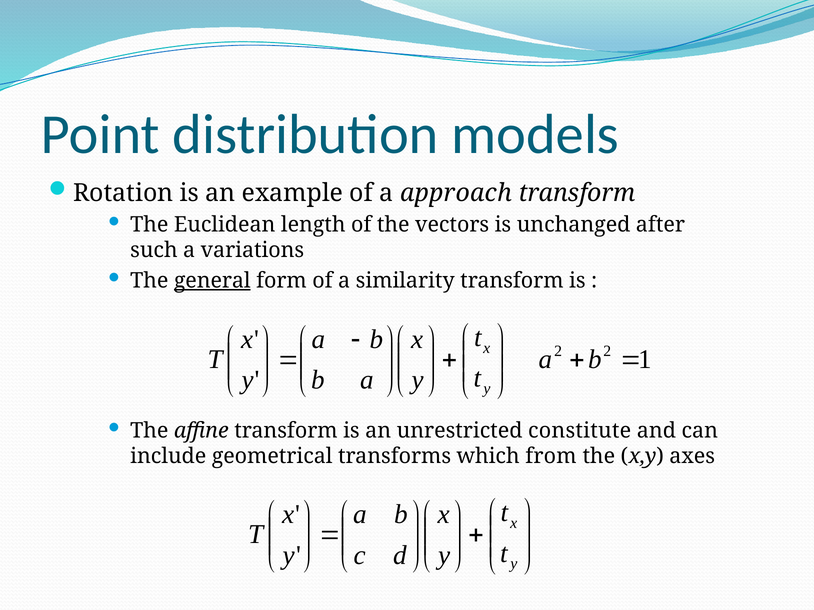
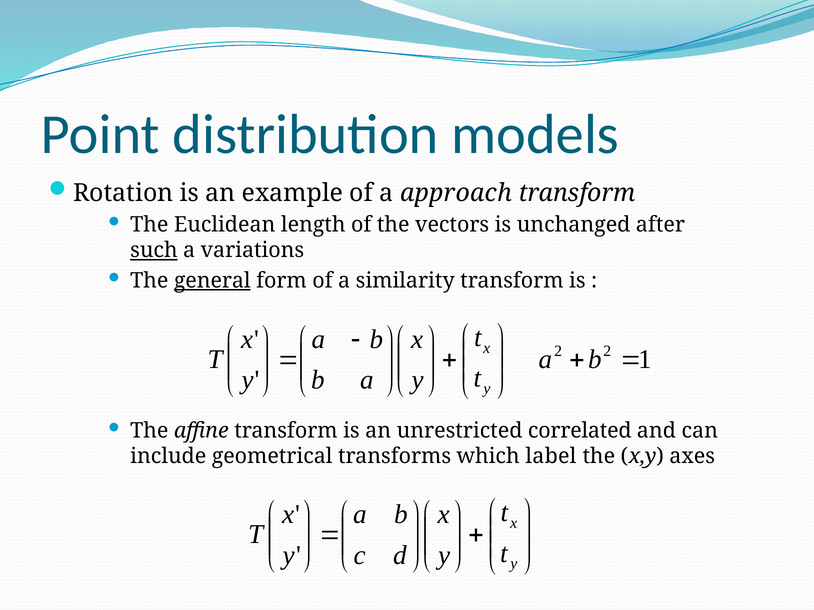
such underline: none -> present
constitute: constitute -> correlated
from: from -> label
